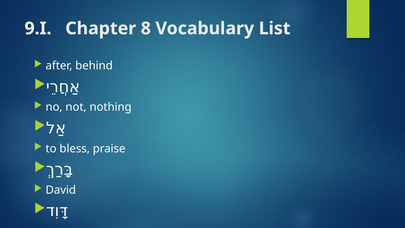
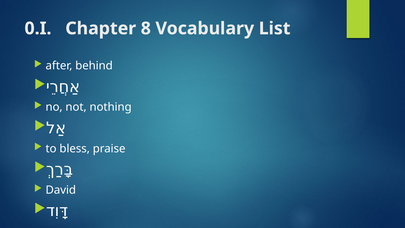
9.I: 9.I -> 0.I
